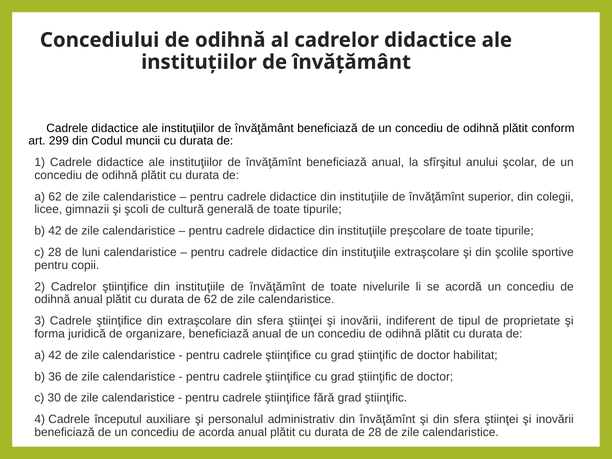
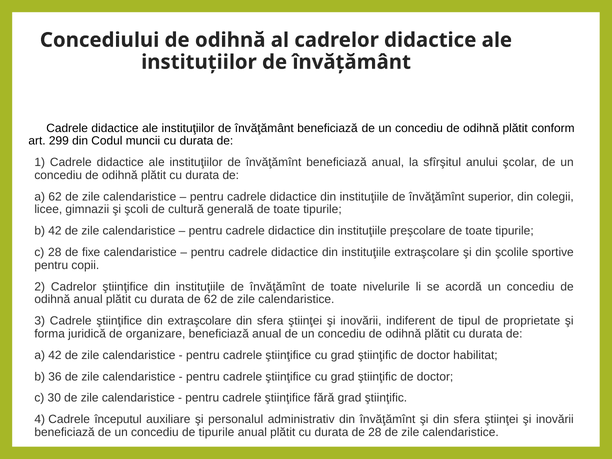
luni: luni -> fixe
de acorda: acorda -> tipurile
